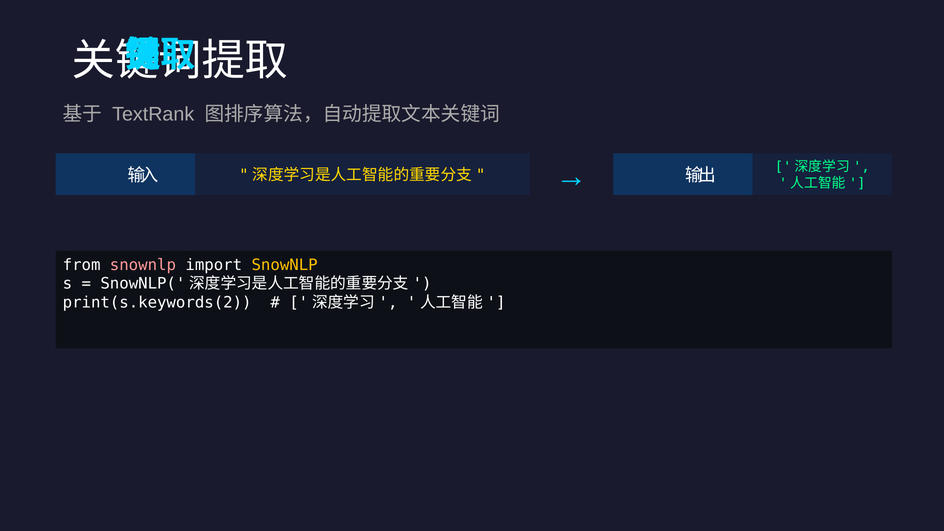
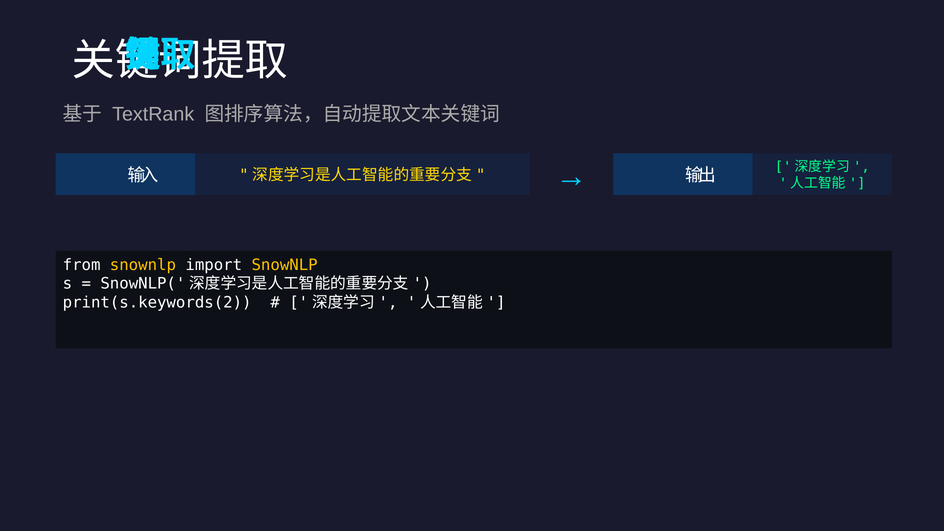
snownlp at (143, 265) colour: pink -> yellow
